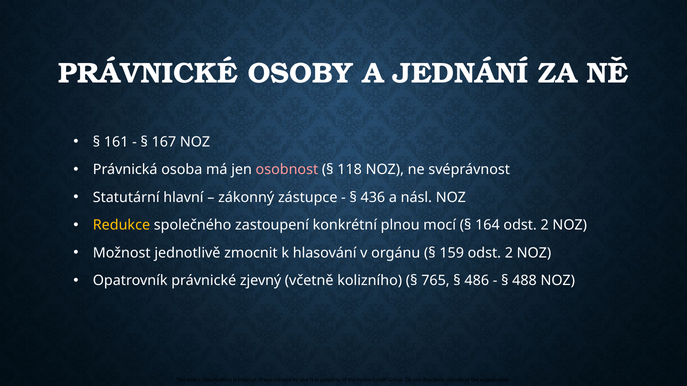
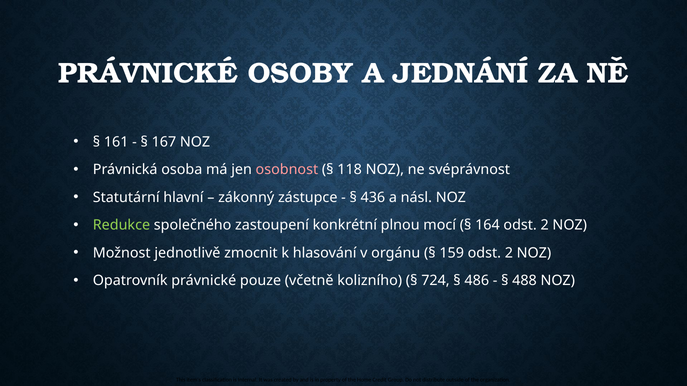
Redukce colour: yellow -> light green
zjevný: zjevný -> pouze
765: 765 -> 724
